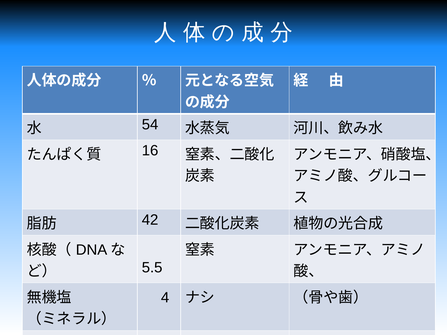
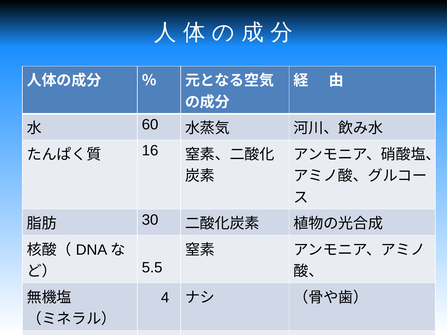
54: 54 -> 60
42: 42 -> 30
